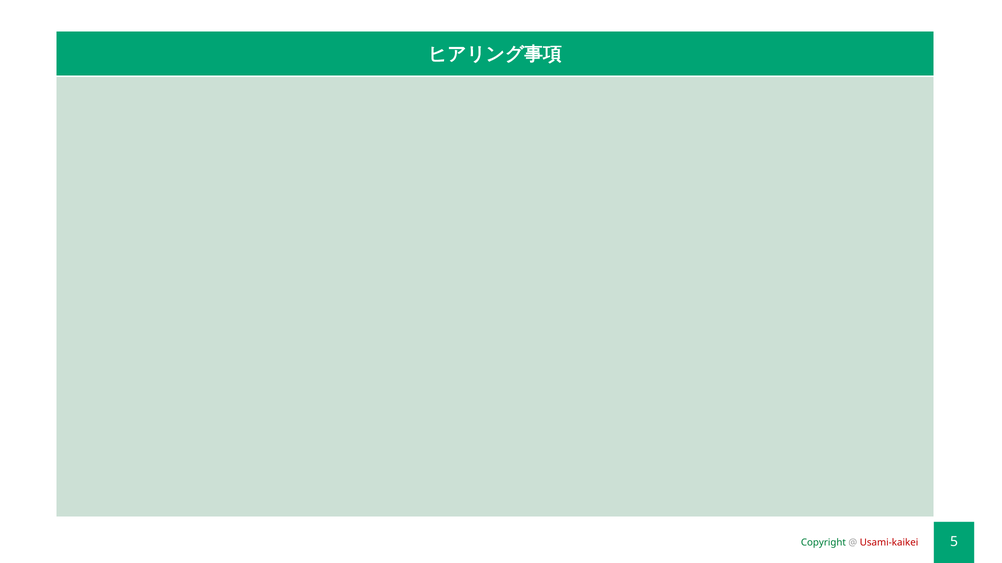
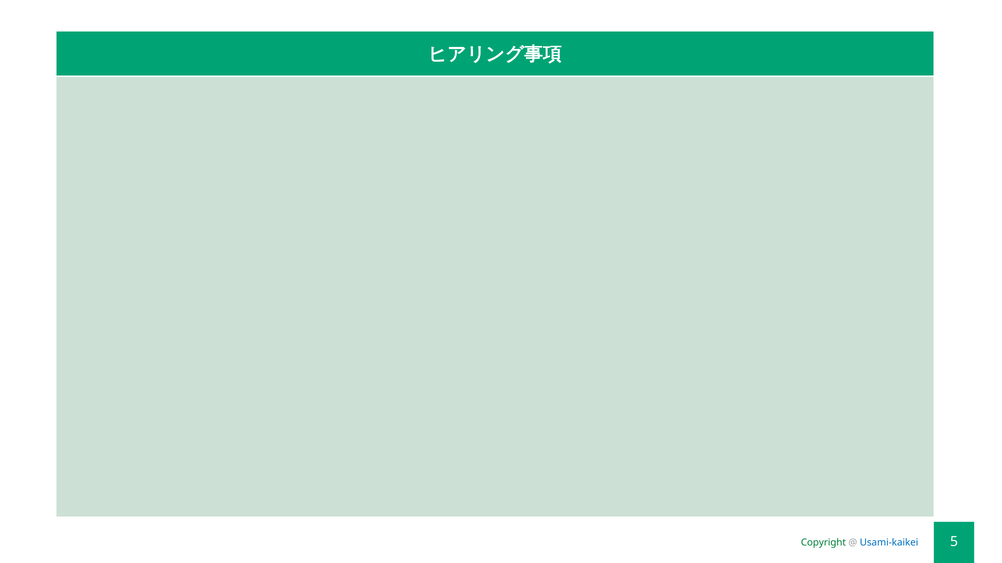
Usami-kaikei colour: red -> blue
